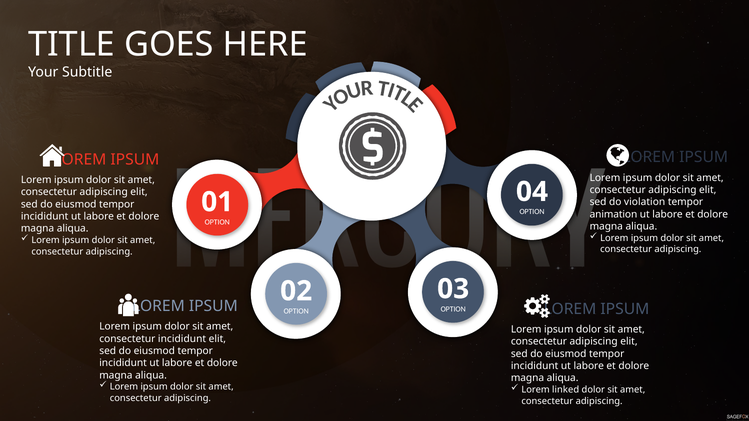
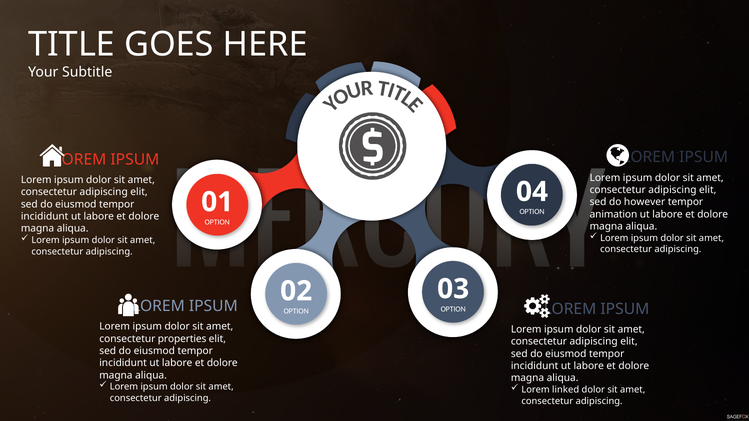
violation: violation -> however
consectetur incididunt: incididunt -> properties
